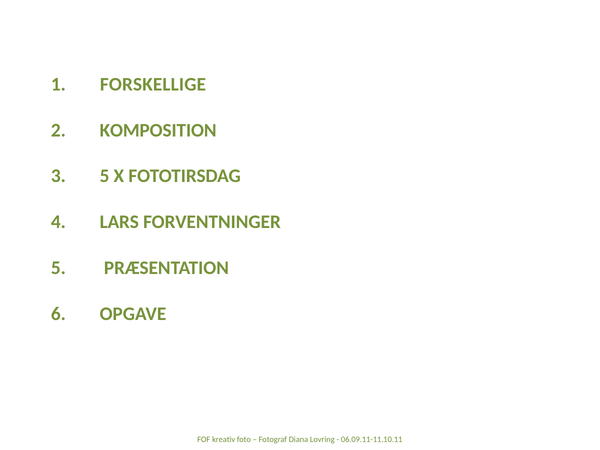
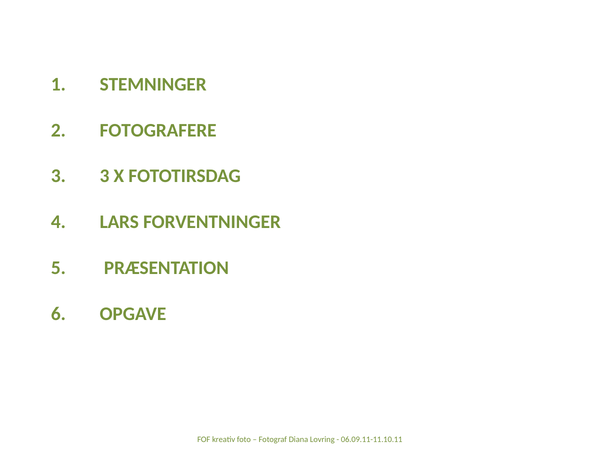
FORSKELLIGE: FORSKELLIGE -> STEMNINGER
KOMPOSITION: KOMPOSITION -> FOTOGRAFERE
5 at (104, 176): 5 -> 3
